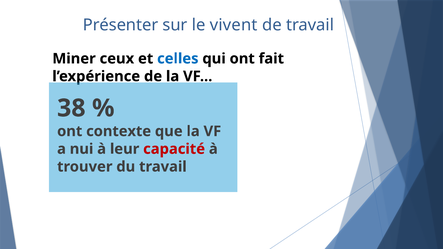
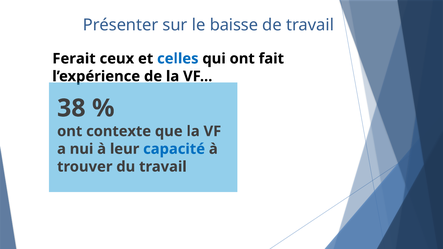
vivent: vivent -> baisse
Miner: Miner -> Ferait
capacité colour: red -> blue
